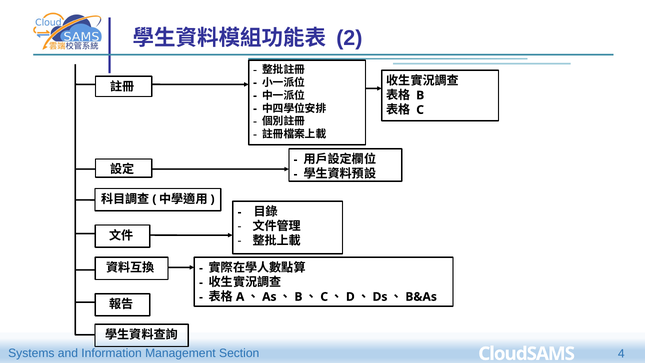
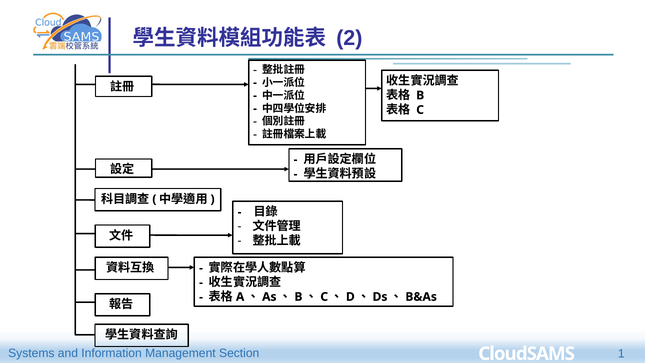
4: 4 -> 1
